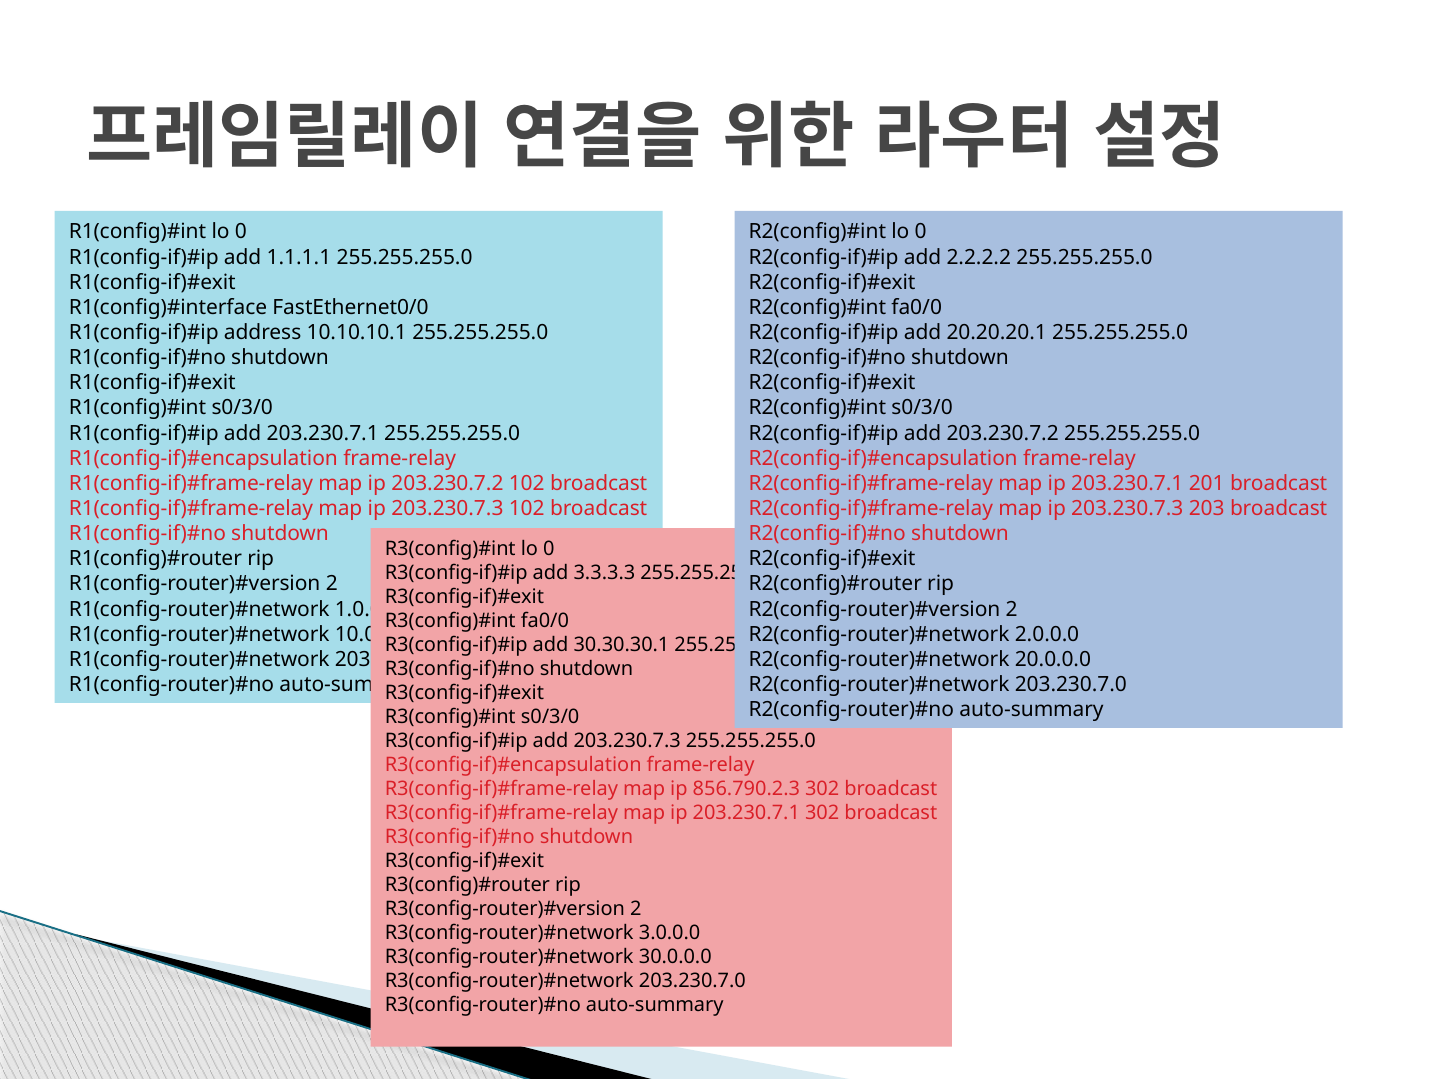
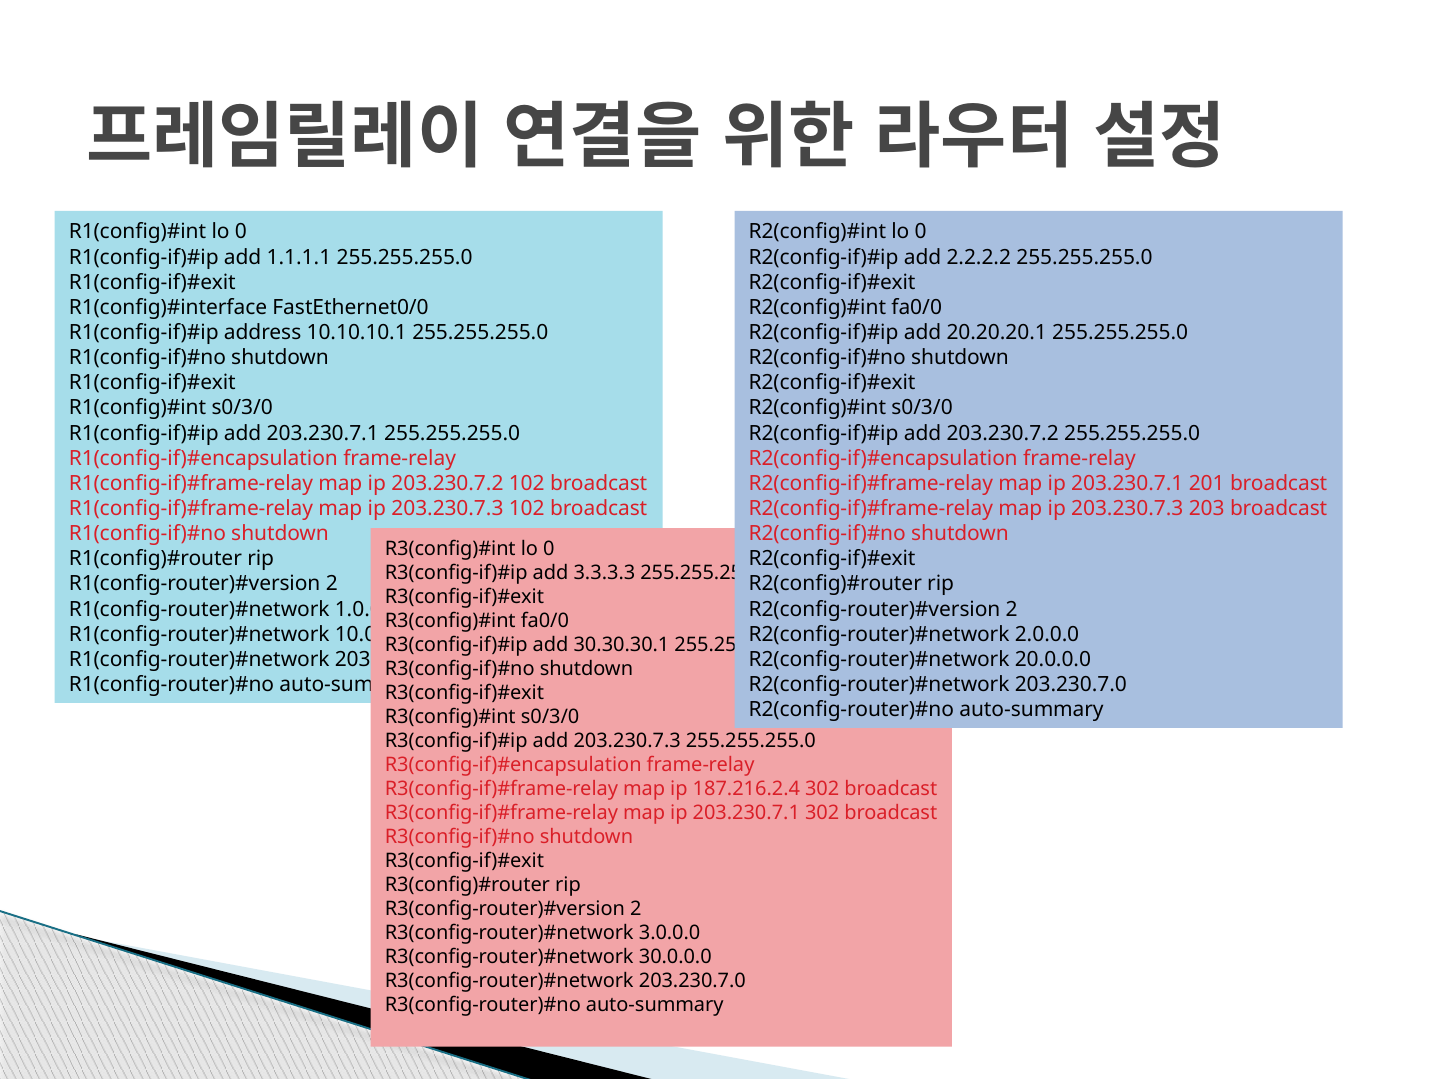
856.790.2.3: 856.790.2.3 -> 187.216.2.4
